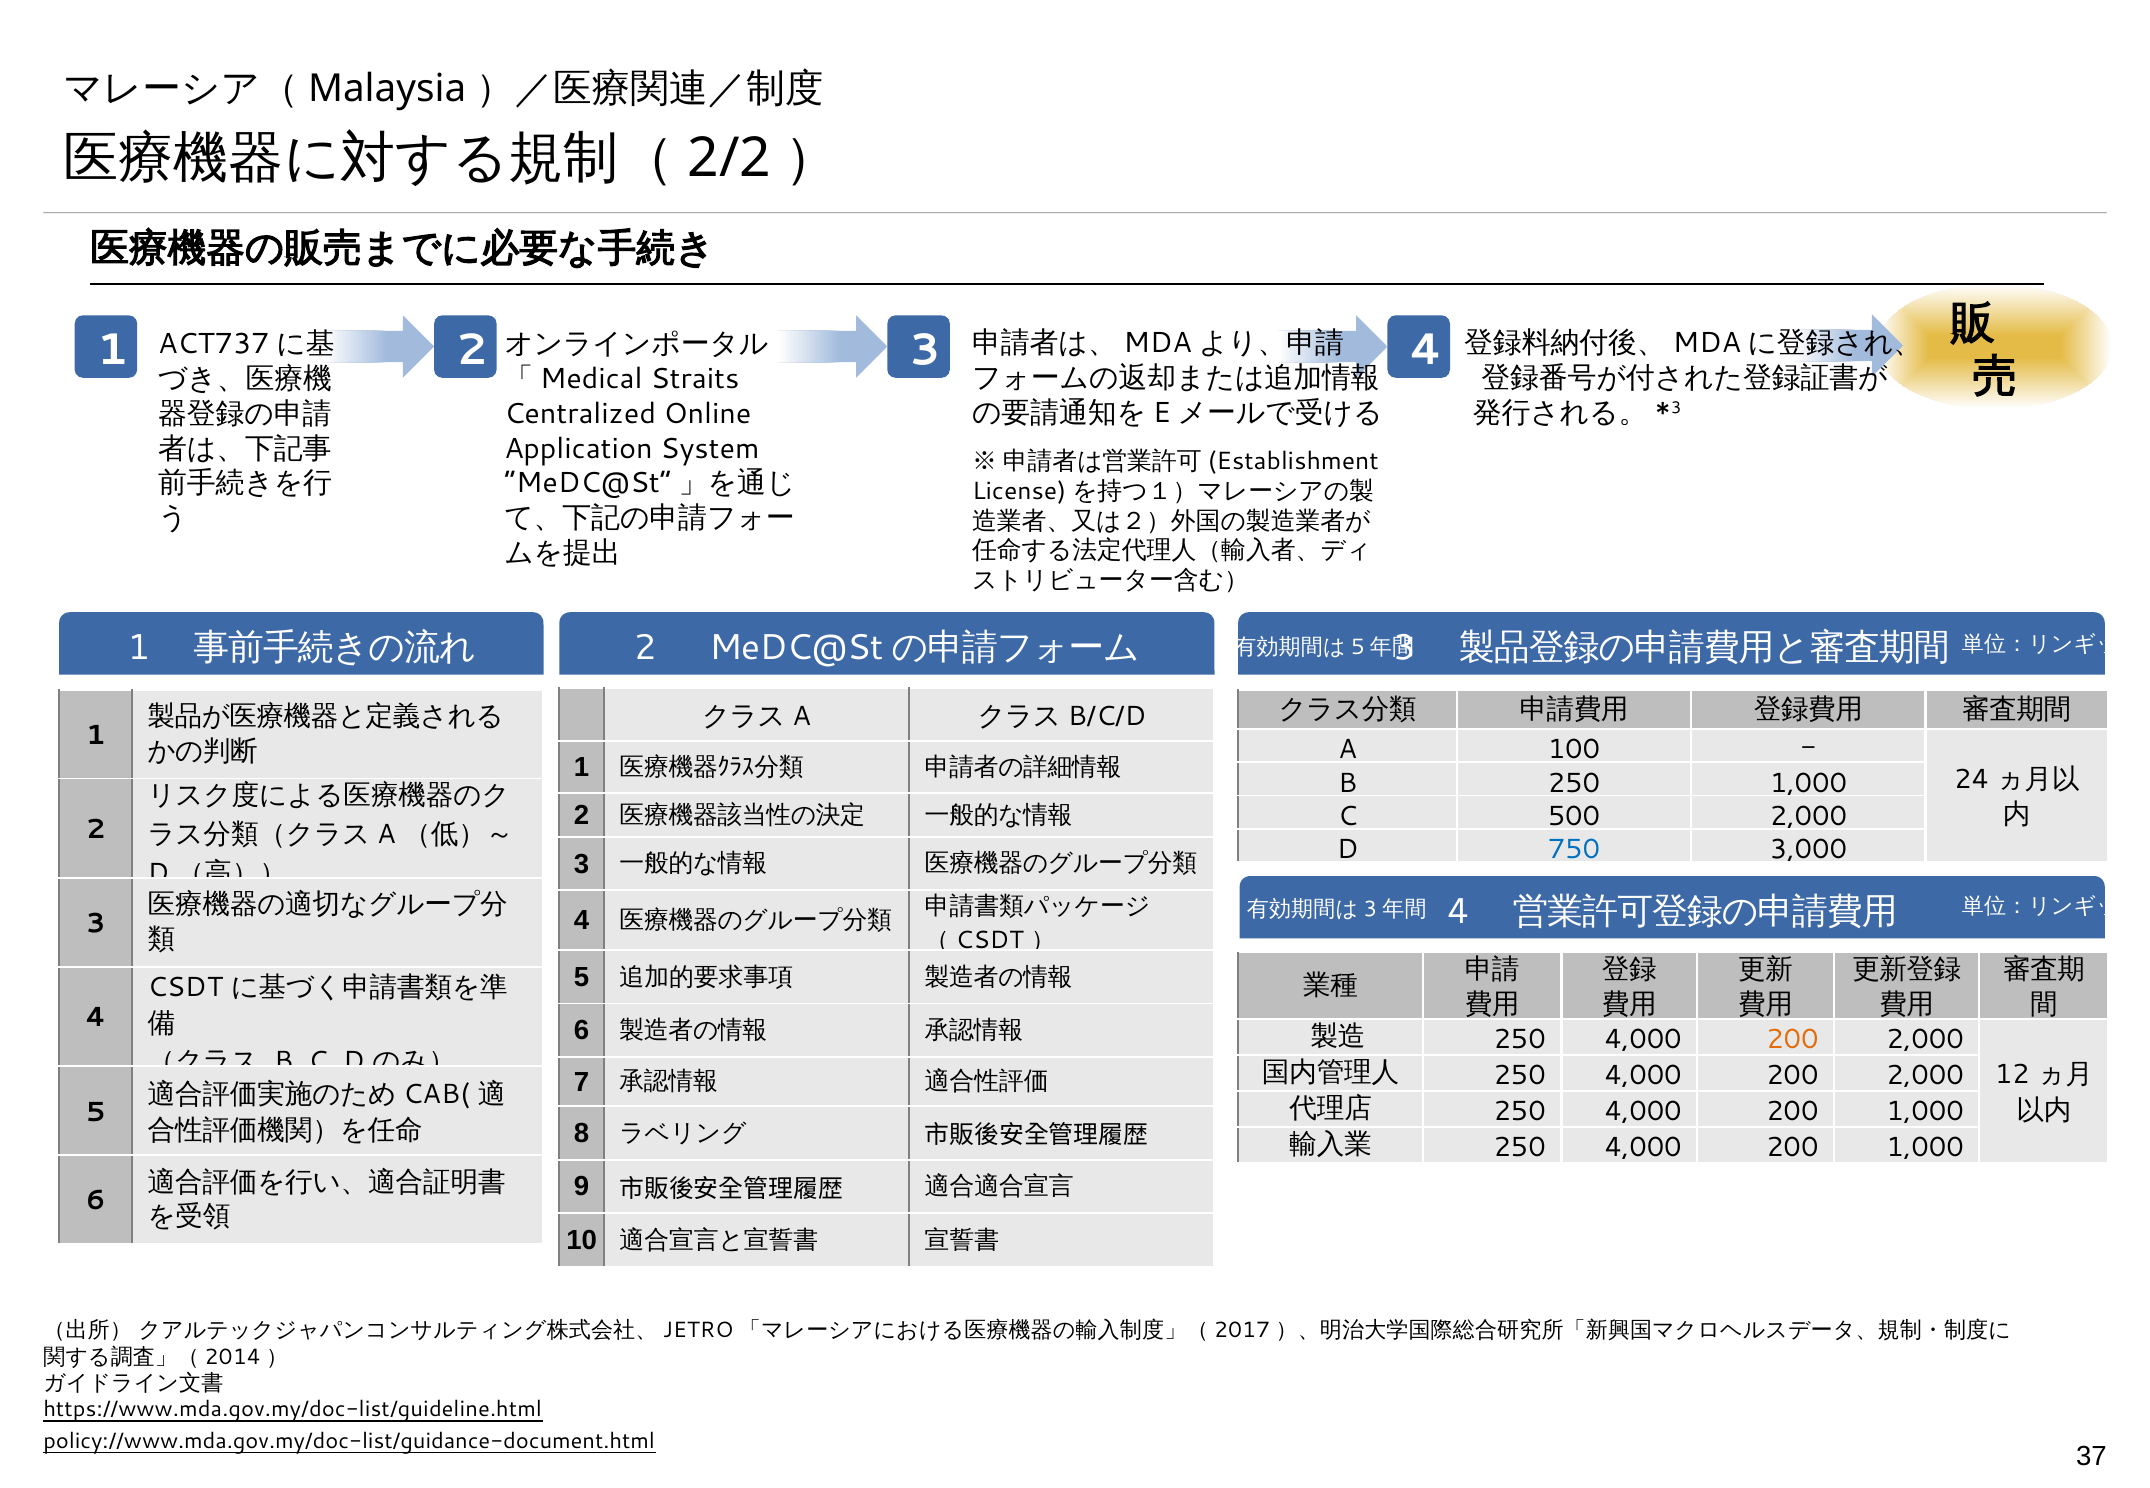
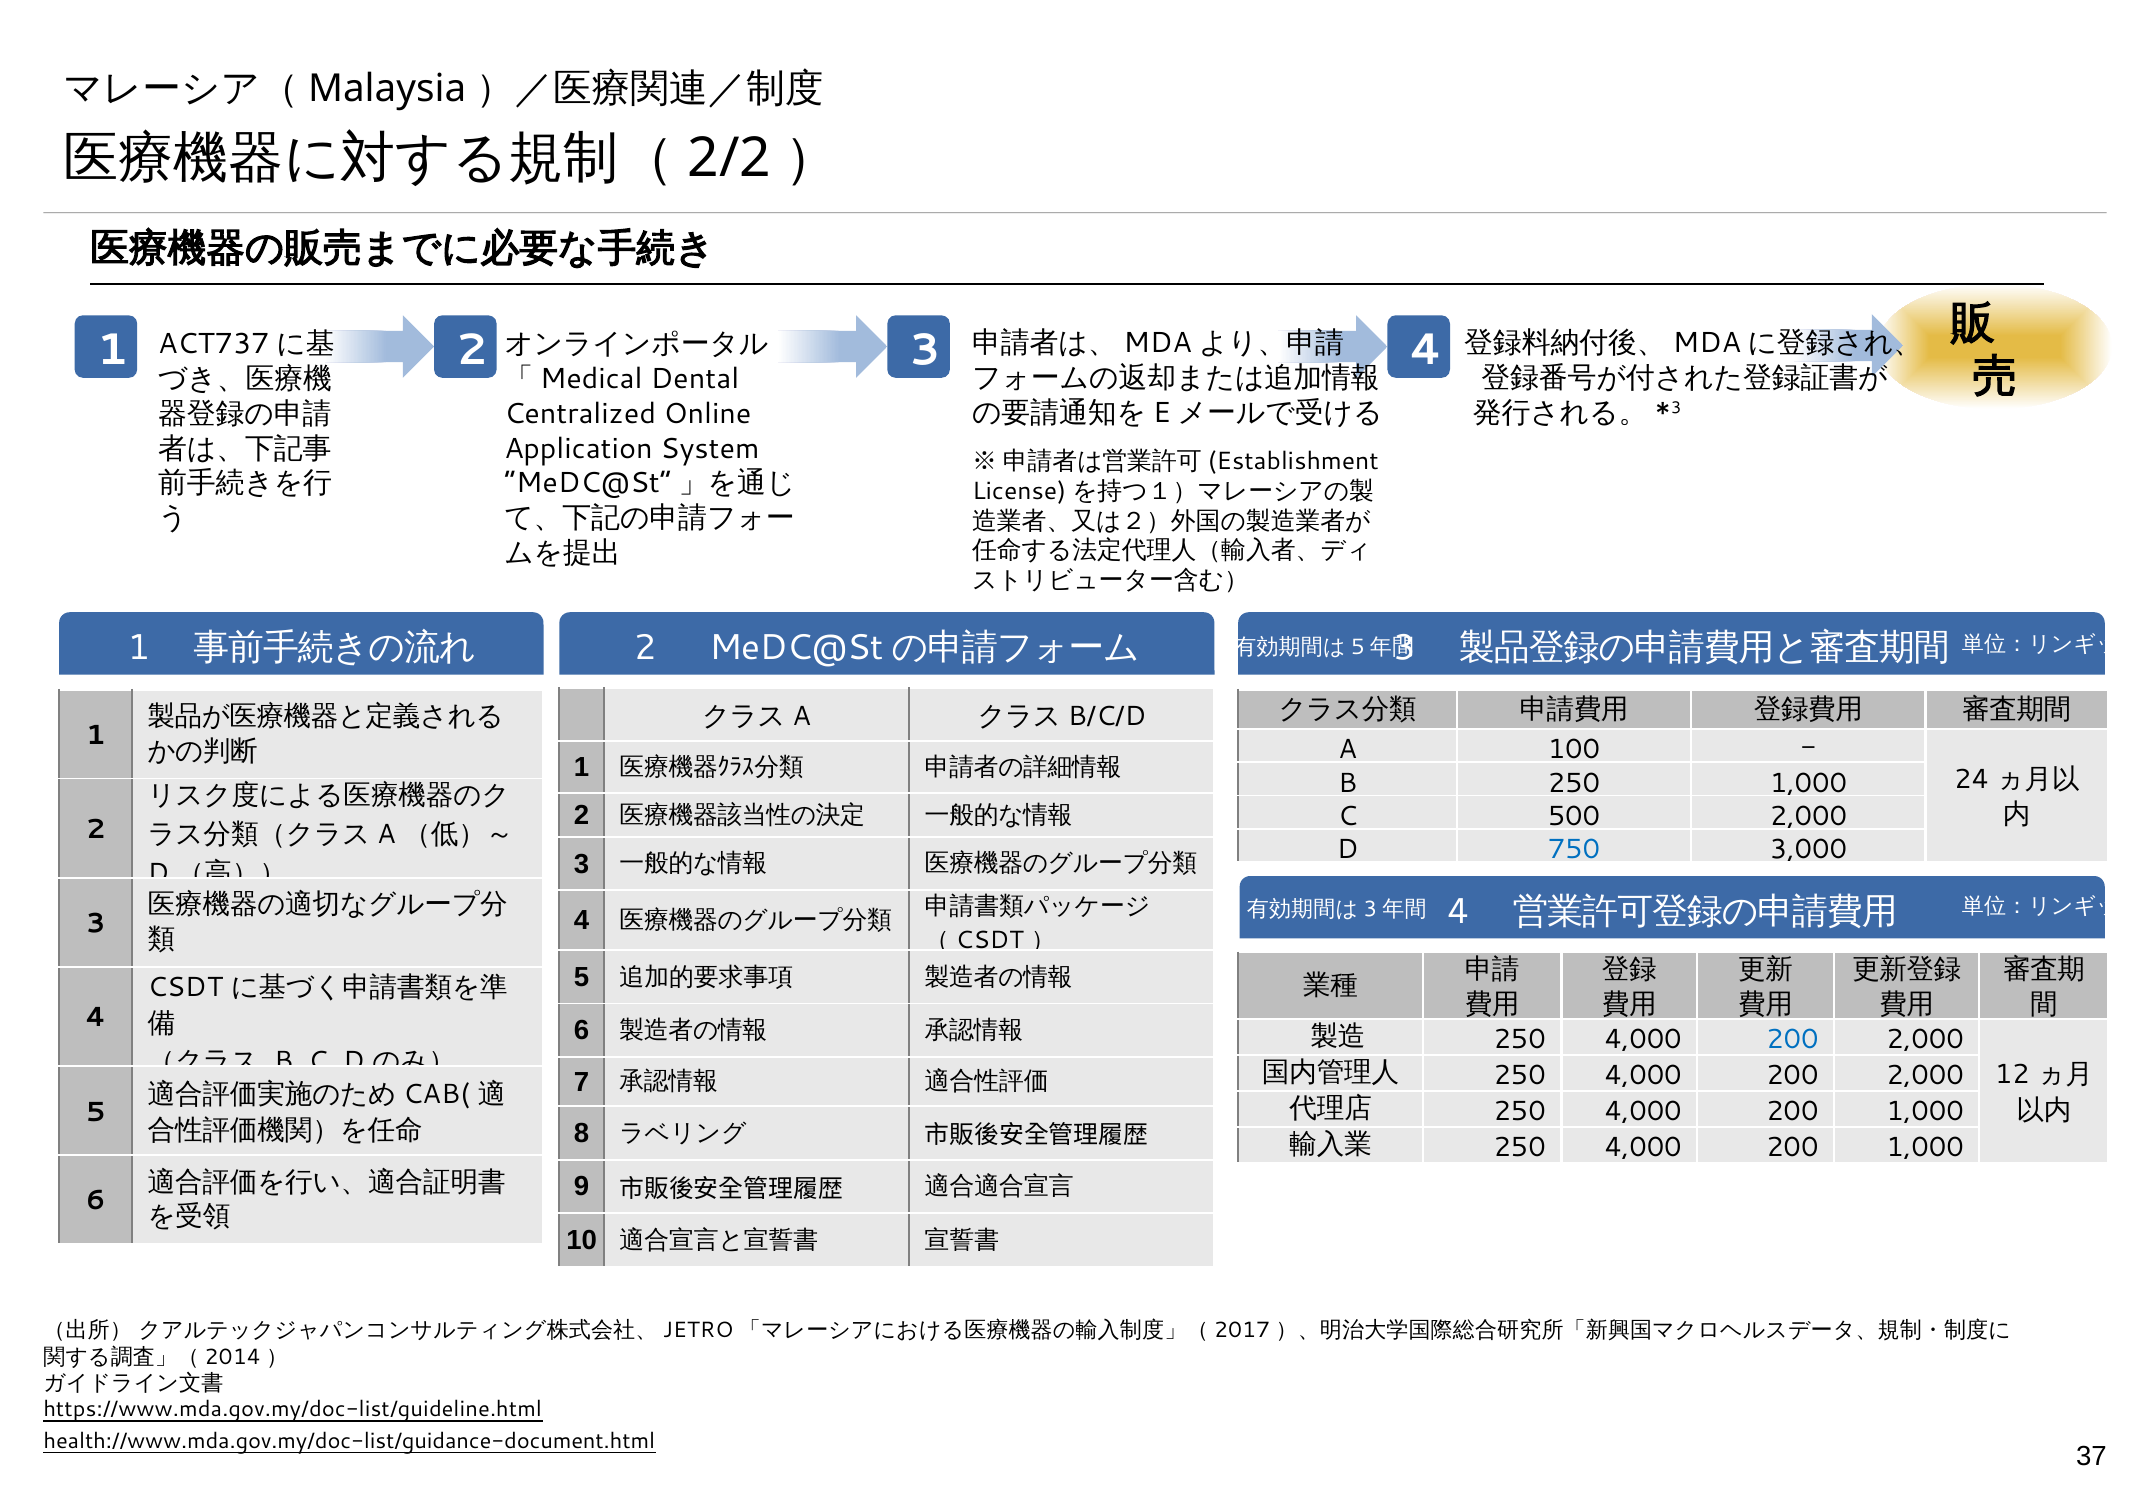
Straits: Straits -> Dental
200 at (1792, 1040) colour: orange -> blue
policy://www.mda.gov.my/doc-list/guidance-document.html: policy://www.mda.gov.my/doc-list/guidance-document.html -> health://www.mda.gov.my/doc-list/guidance-document.html
